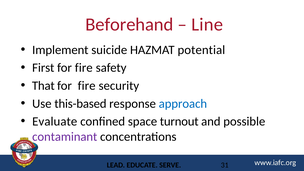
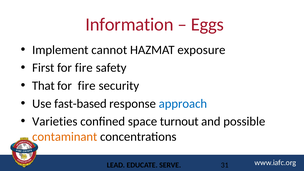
Beforehand: Beforehand -> Information
Line: Line -> Eggs
suicide: suicide -> cannot
potential: potential -> exposure
this-based: this-based -> fast-based
Evaluate: Evaluate -> Varieties
contaminant colour: purple -> orange
